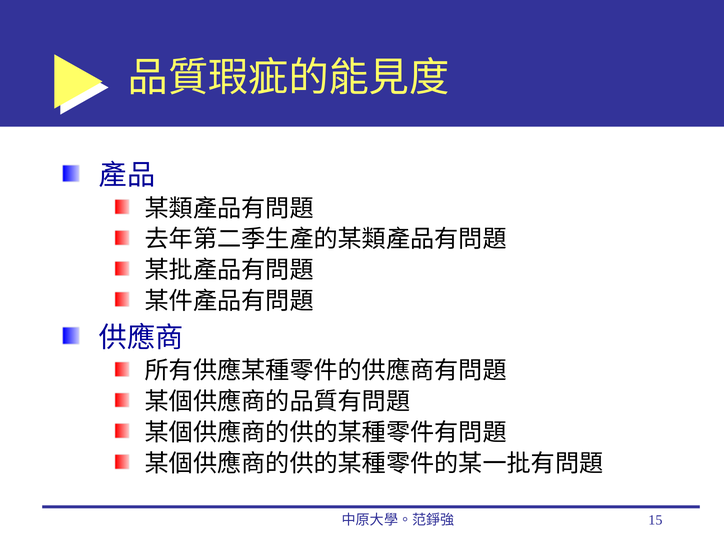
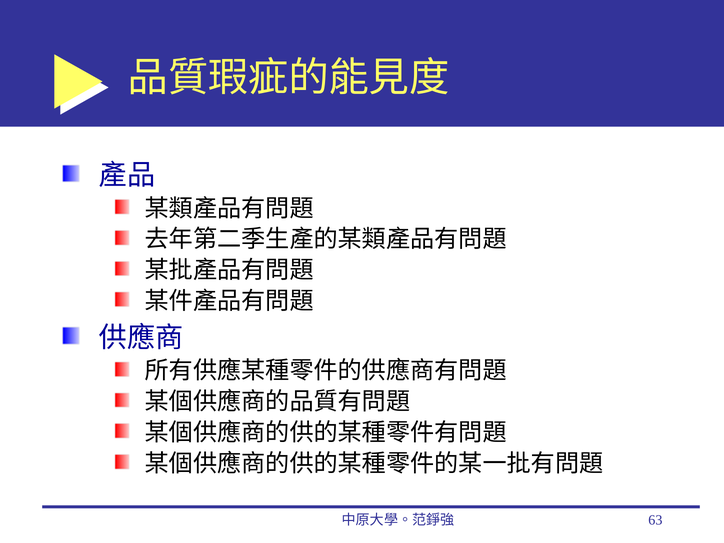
15: 15 -> 63
